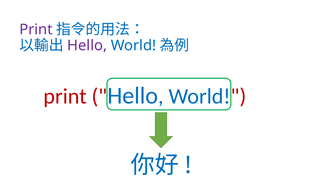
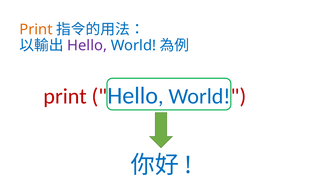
Print at (36, 30) colour: purple -> orange
